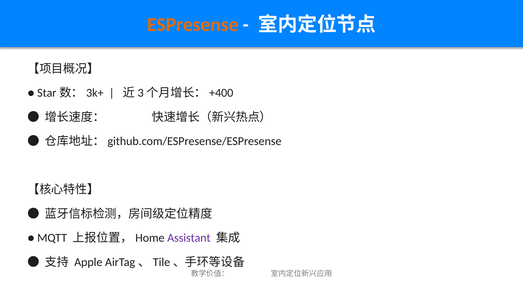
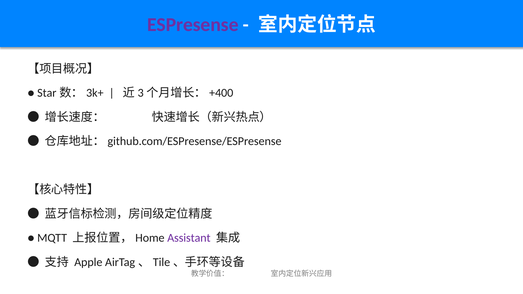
ESPresense colour: orange -> purple
